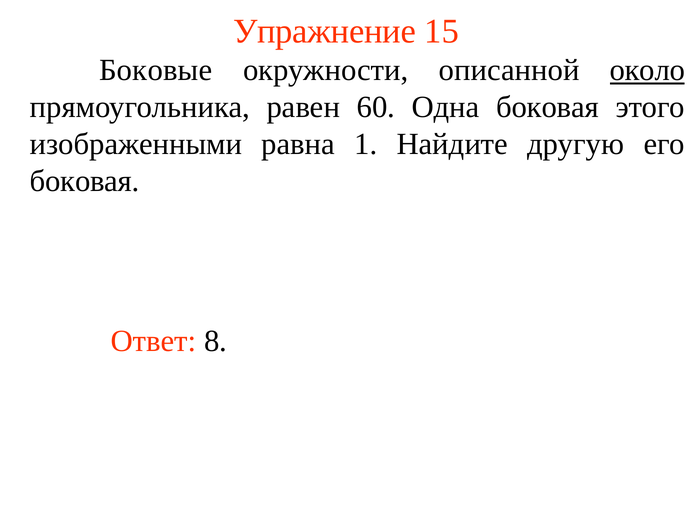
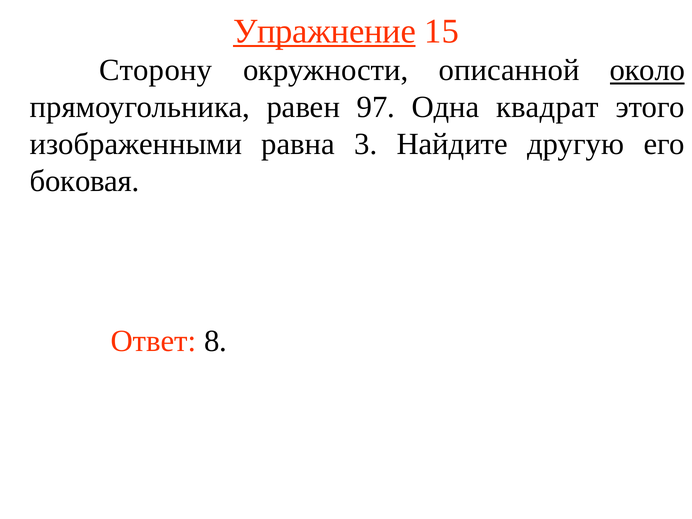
Упражнение underline: none -> present
Боковые: Боковые -> Сторону
60: 60 -> 97
Одна боковая: боковая -> квадрат
1: 1 -> 3
